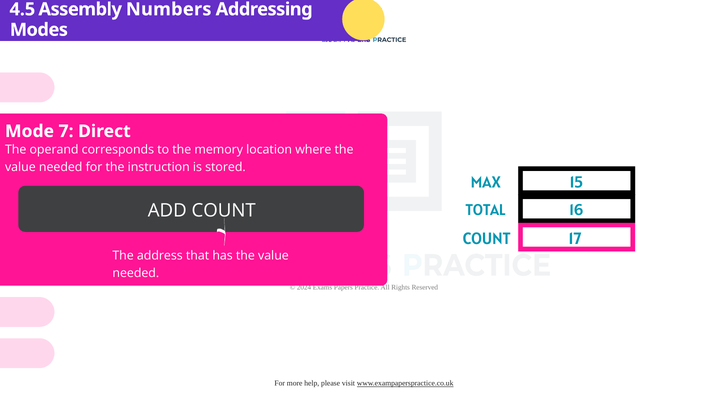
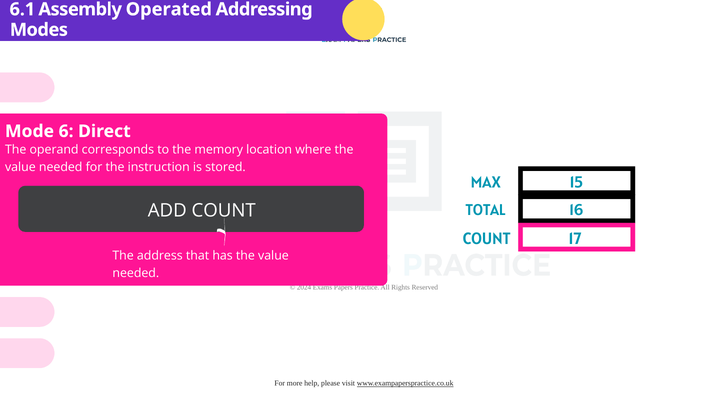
4.5: 4.5 -> 6.1
Numbers: Numbers -> Operated
7: 7 -> 6
